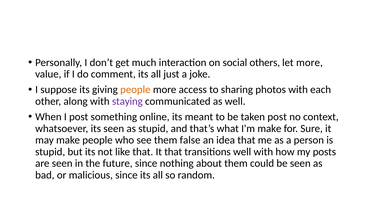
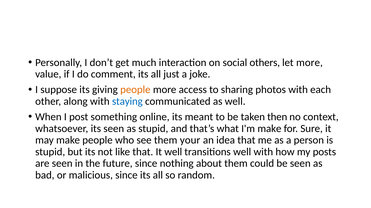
staying colour: purple -> blue
taken post: post -> then
false: false -> your
It that: that -> well
